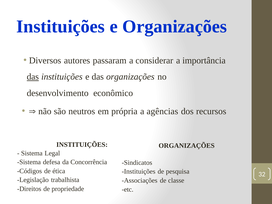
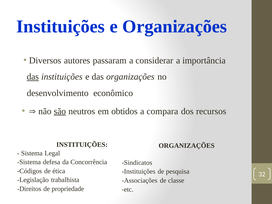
são underline: none -> present
própria: própria -> obtidos
agências: agências -> compara
